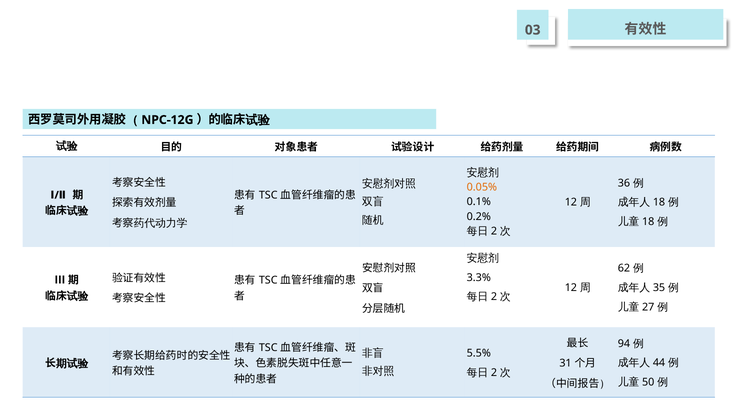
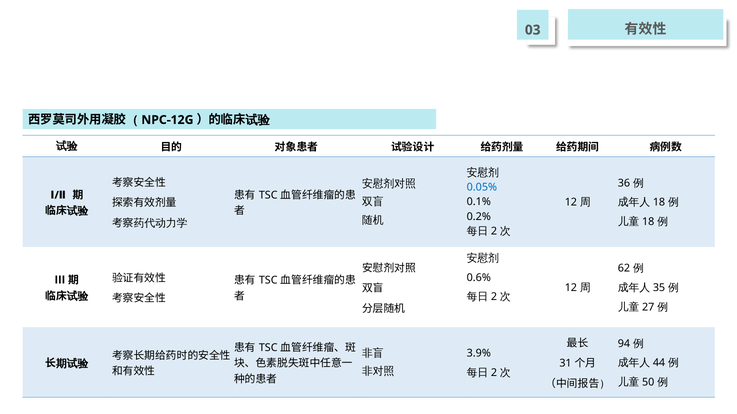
0.05% colour: orange -> blue
3.3%: 3.3% -> 0.6%
5.5%: 5.5% -> 3.9%
